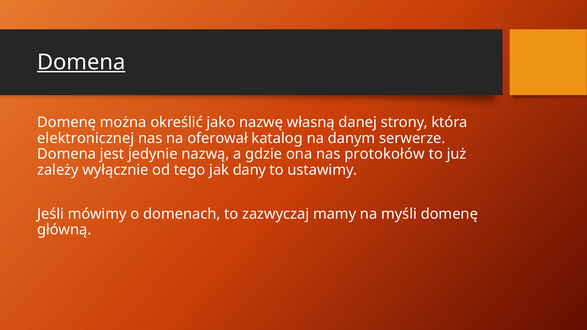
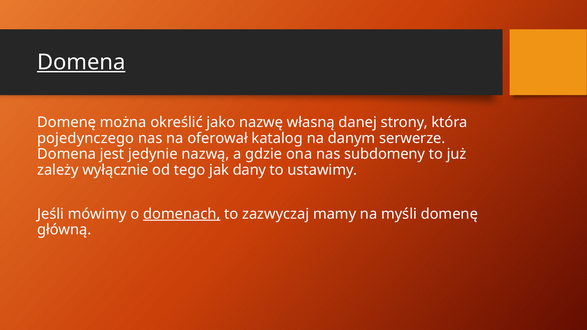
elektronicznej: elektronicznej -> pojedynczego
protokołów: protokołów -> subdomeny
domenach underline: none -> present
